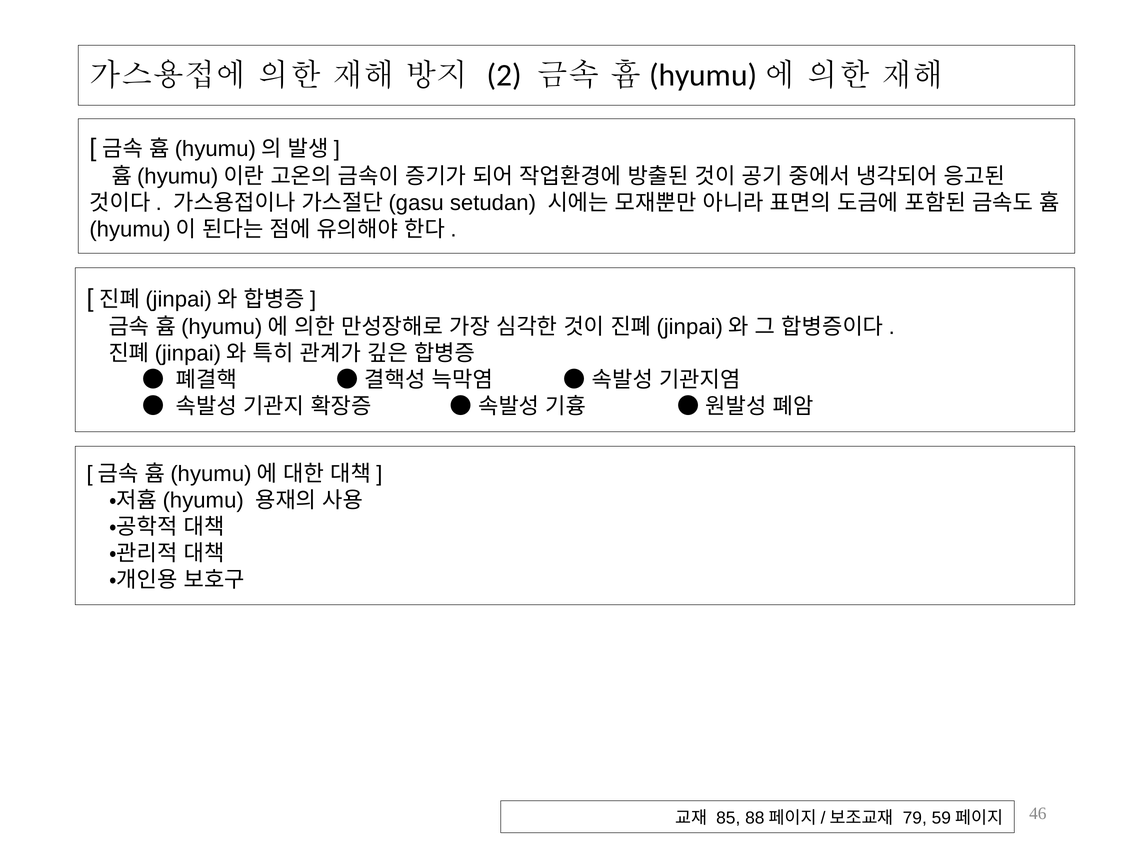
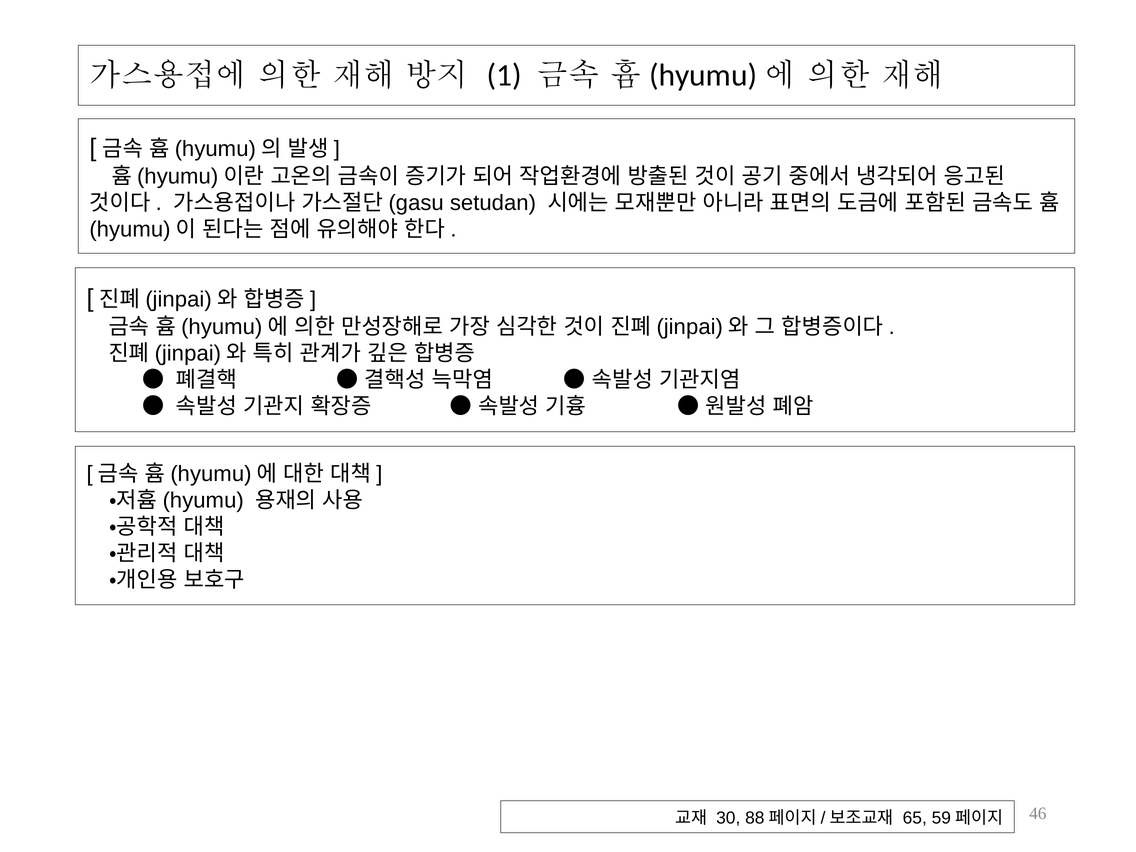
2: 2 -> 1
85: 85 -> 30
79: 79 -> 65
